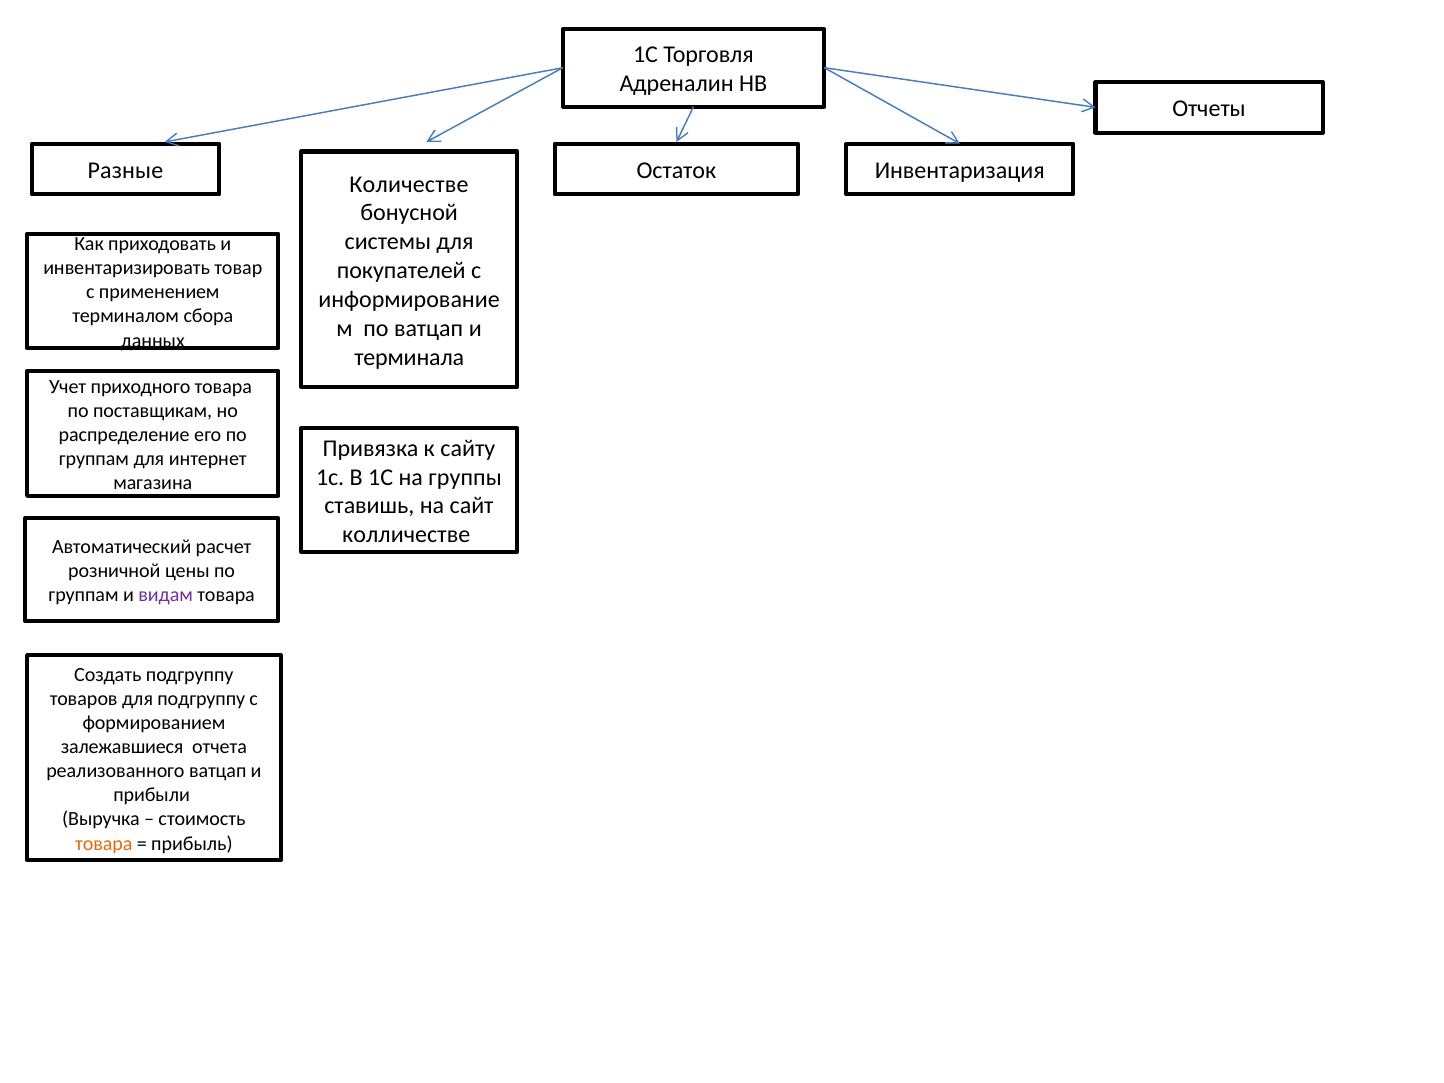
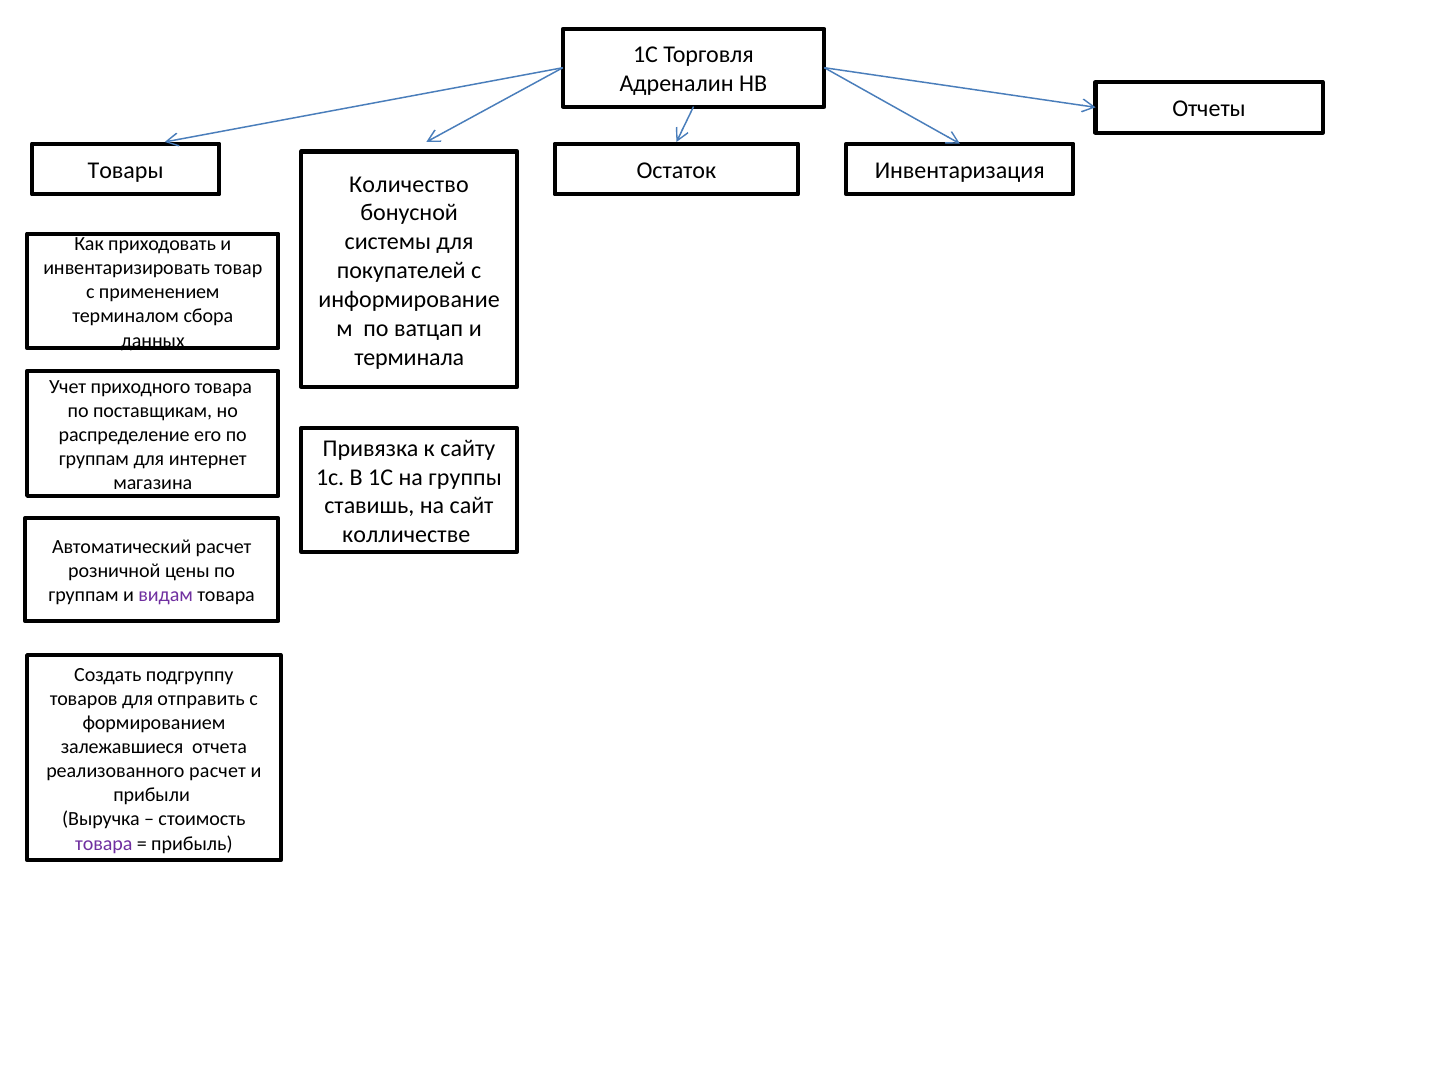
Разные: Разные -> Товары
Количестве: Количестве -> Количество
для подгруппу: подгруппу -> отправить
реализованного ватцап: ватцап -> расчет
товара at (104, 843) colour: orange -> purple
